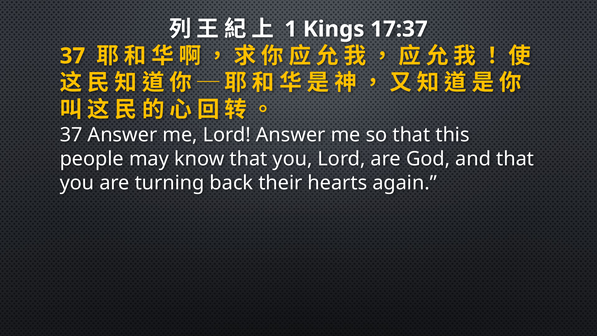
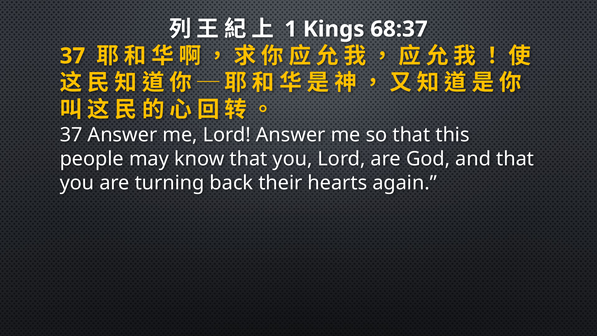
17:37: 17:37 -> 68:37
